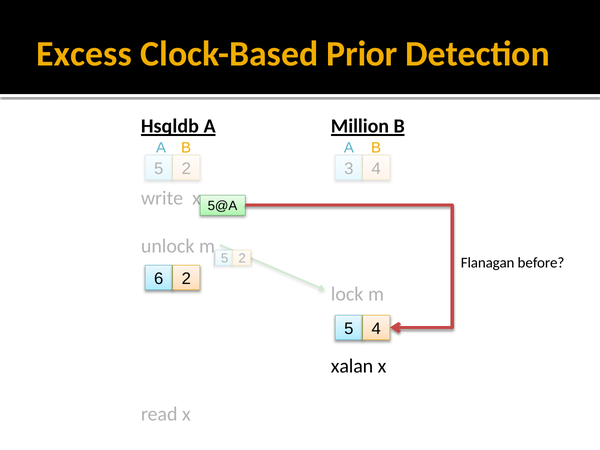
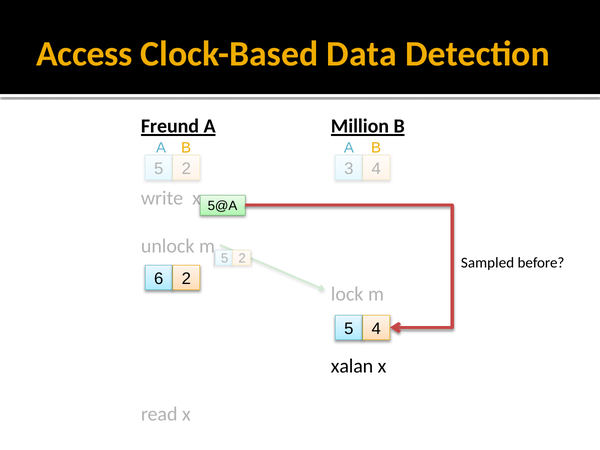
Excess: Excess -> Access
Prior: Prior -> Data
Hsqldb: Hsqldb -> Freund
Flanagan: Flanagan -> Sampled
